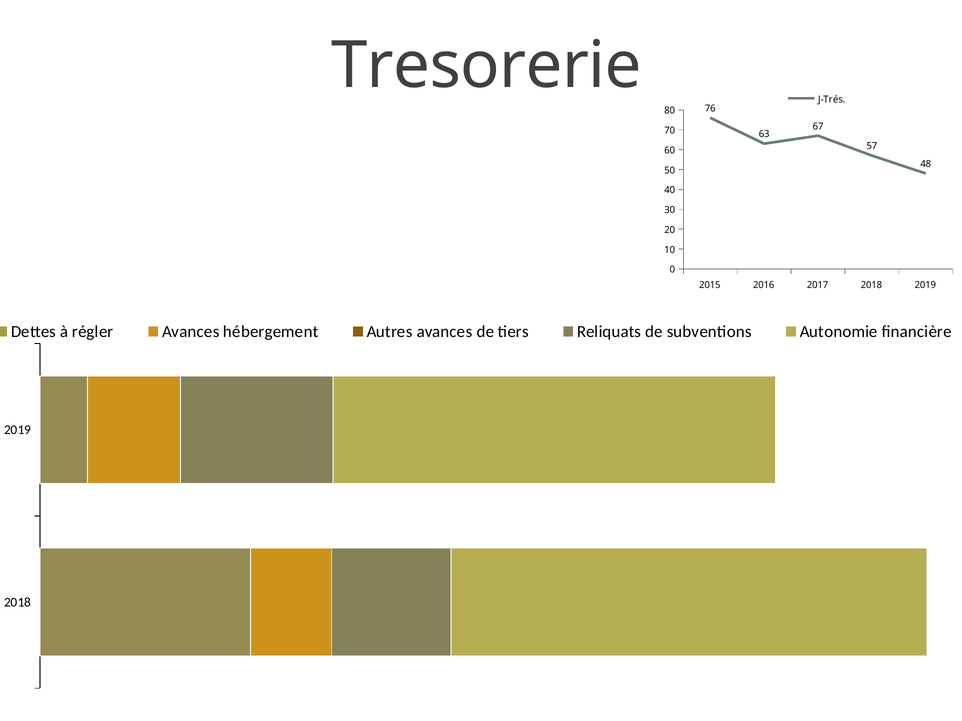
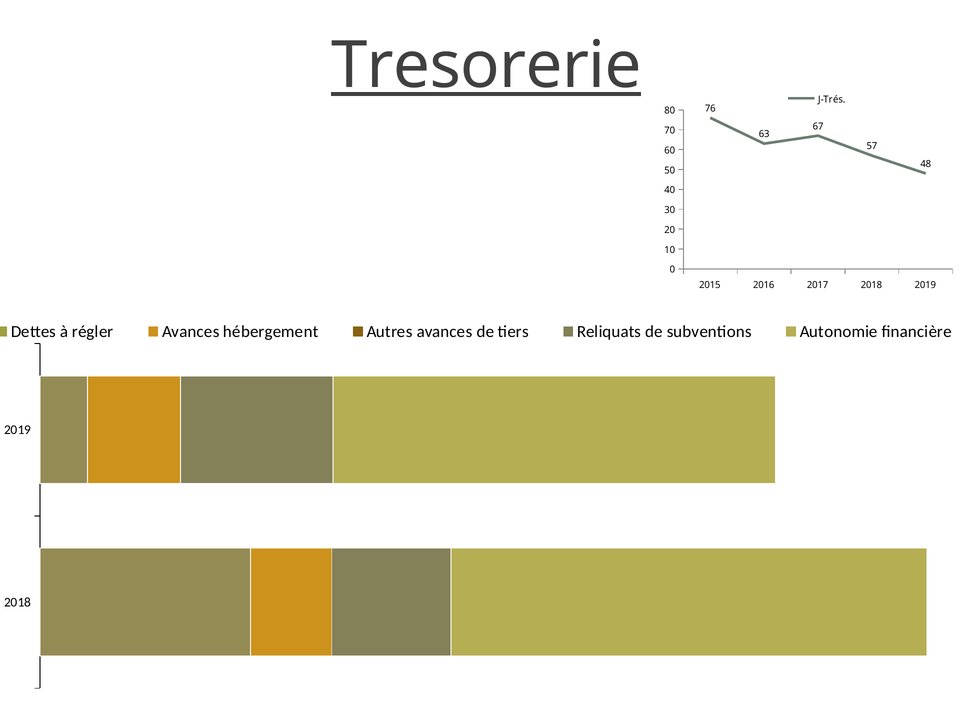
Tresorerie underline: none -> present
